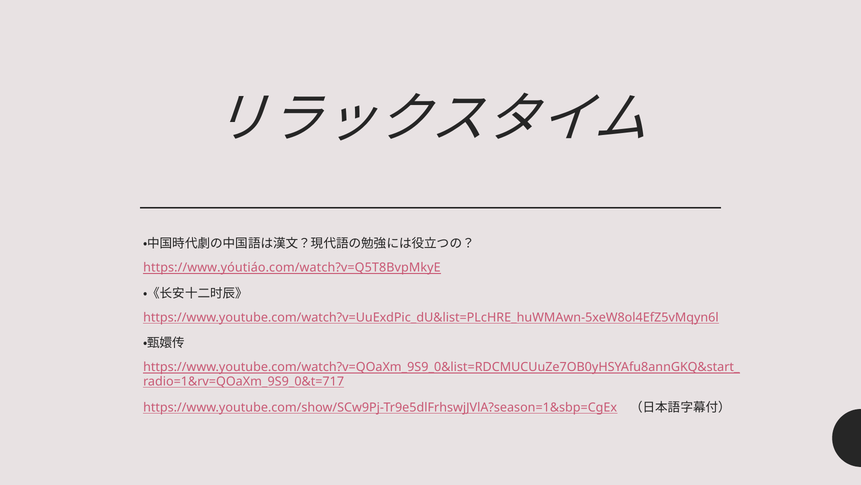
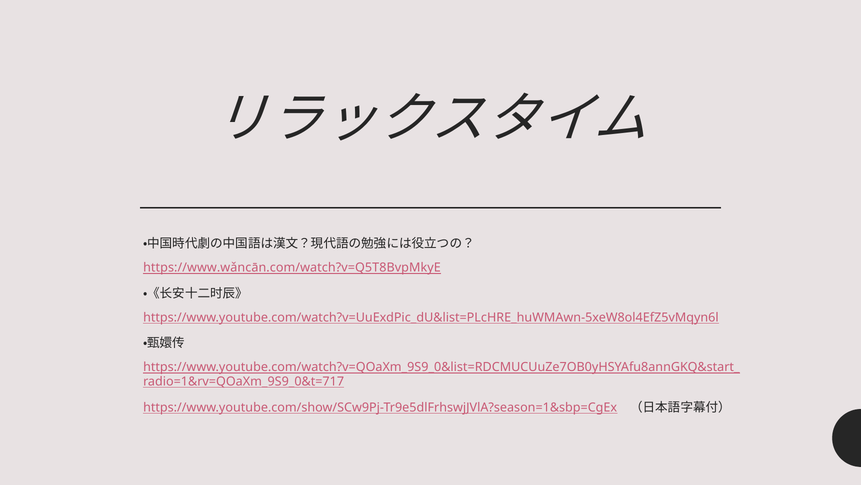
https://www.yóutiáo.com/watch?v=Q5T8BvpMkyE: https://www.yóutiáo.com/watch?v=Q5T8BvpMkyE -> https://www.wǎncān.com/watch?v=Q5T8BvpMkyE
